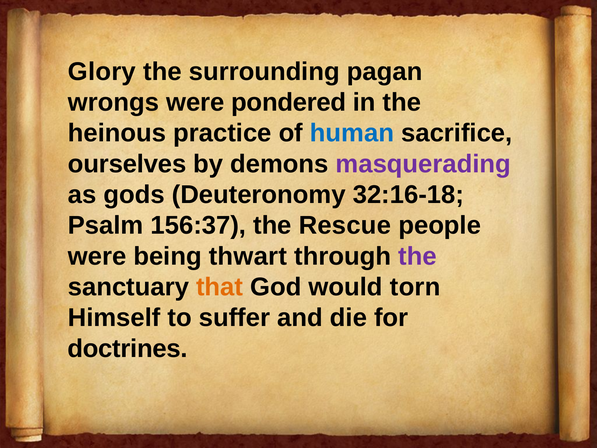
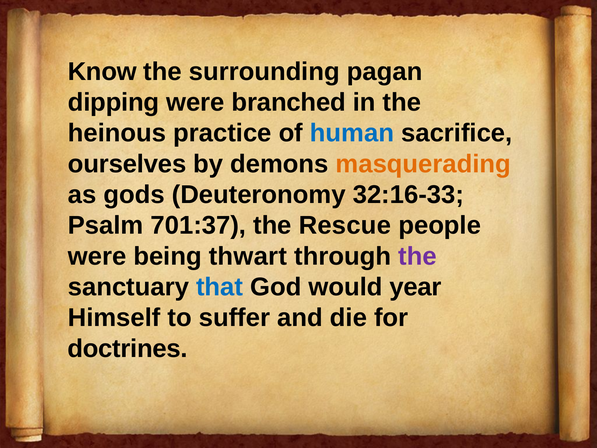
Glory: Glory -> Know
wrongs: wrongs -> dipping
pondered: pondered -> branched
masquerading colour: purple -> orange
32:16-18: 32:16-18 -> 32:16-33
156:37: 156:37 -> 701:37
that colour: orange -> blue
torn: torn -> year
